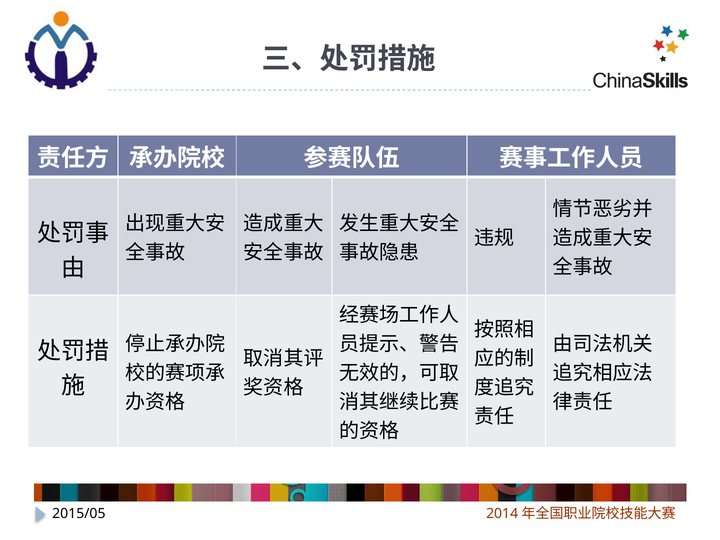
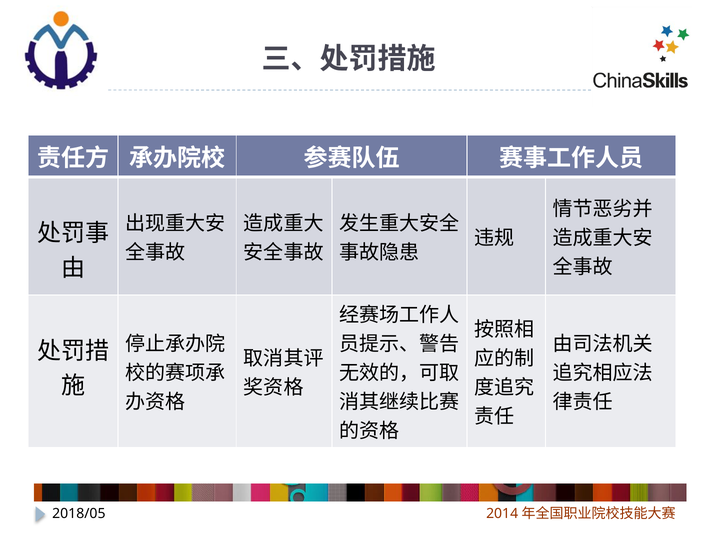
2015/05: 2015/05 -> 2018/05
